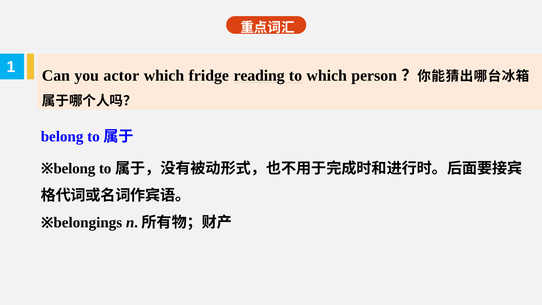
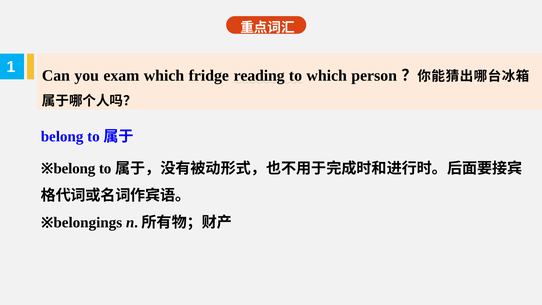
actor: actor -> exam
